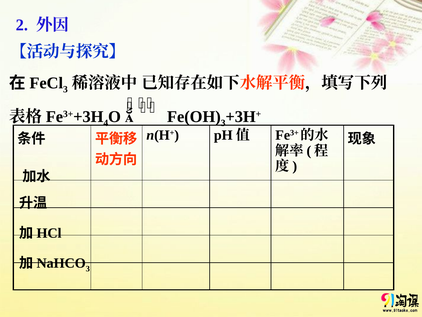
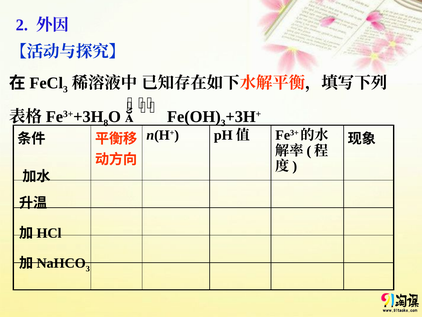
4: 4 -> 8
